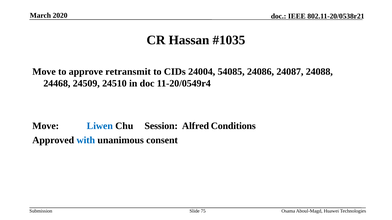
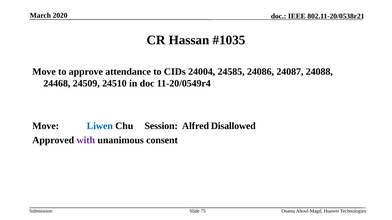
retransmit: retransmit -> attendance
54085: 54085 -> 24585
Conditions: Conditions -> Disallowed
with colour: blue -> purple
